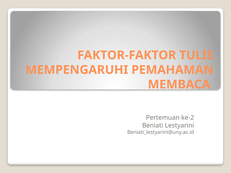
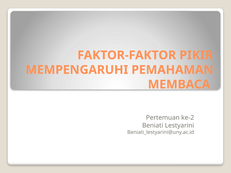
TULIS: TULIS -> PIKIR
